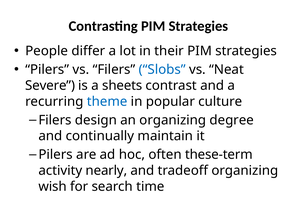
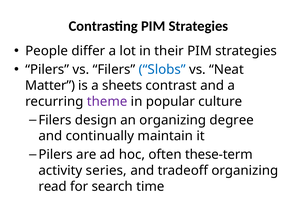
Severe: Severe -> Matter
theme colour: blue -> purple
nearly: nearly -> series
wish: wish -> read
